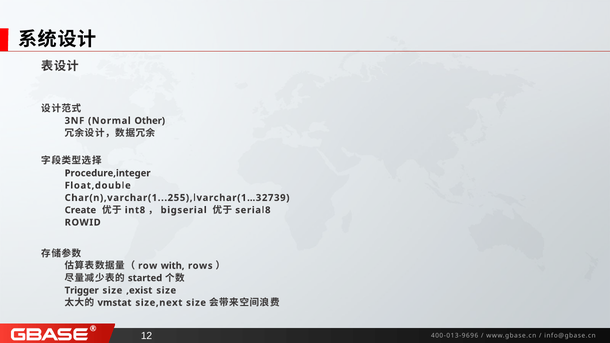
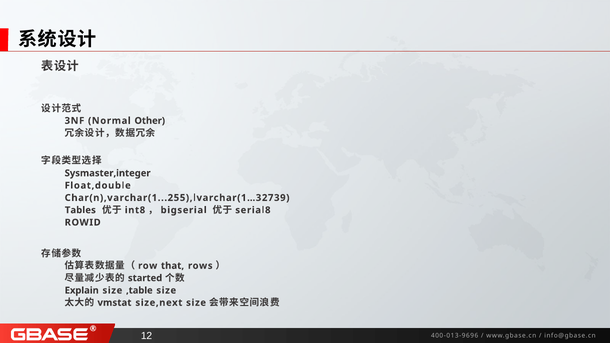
Procedure,integer: Procedure,integer -> Sysmaster,integer
Create: Create -> Tables
with: with -> that
Trigger: Trigger -> Explain
,exist: ,exist -> ,table
